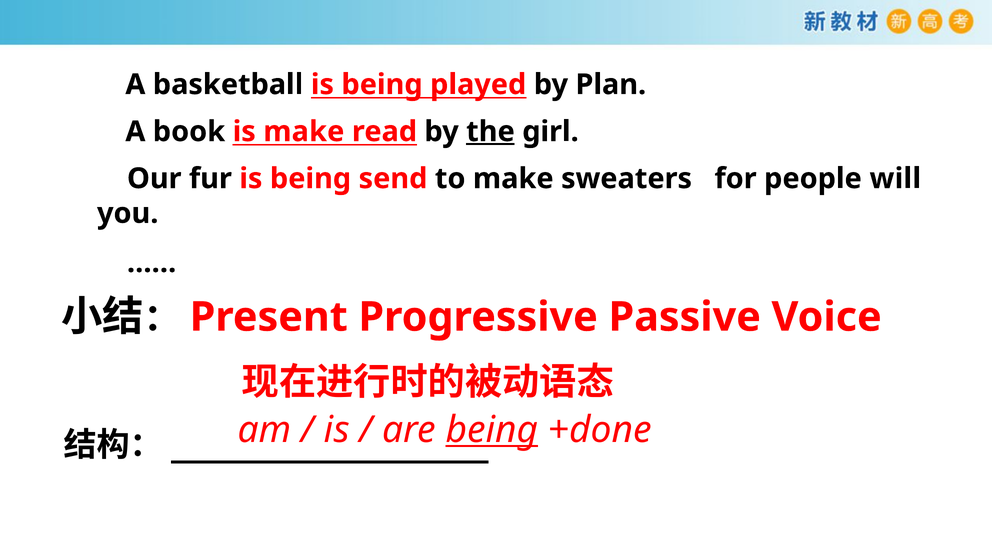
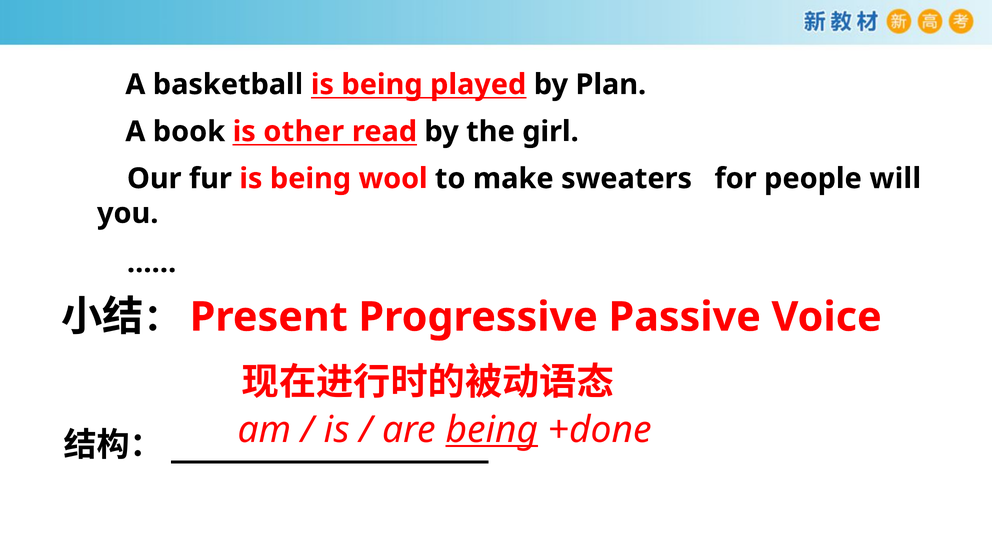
is make: make -> other
the underline: present -> none
send: send -> wool
